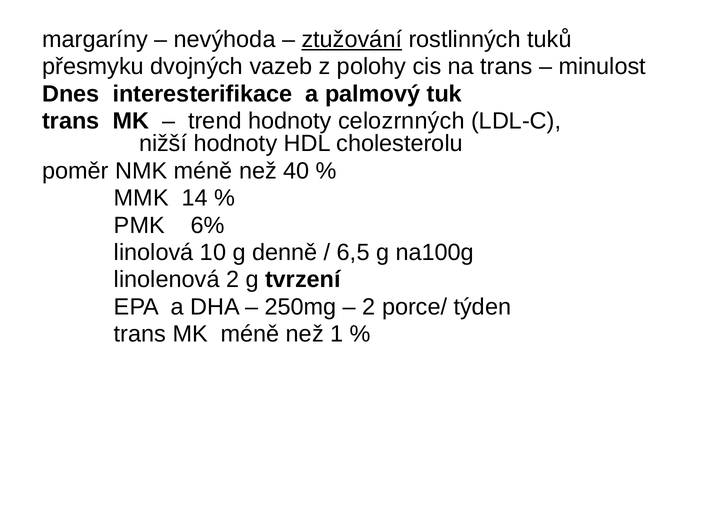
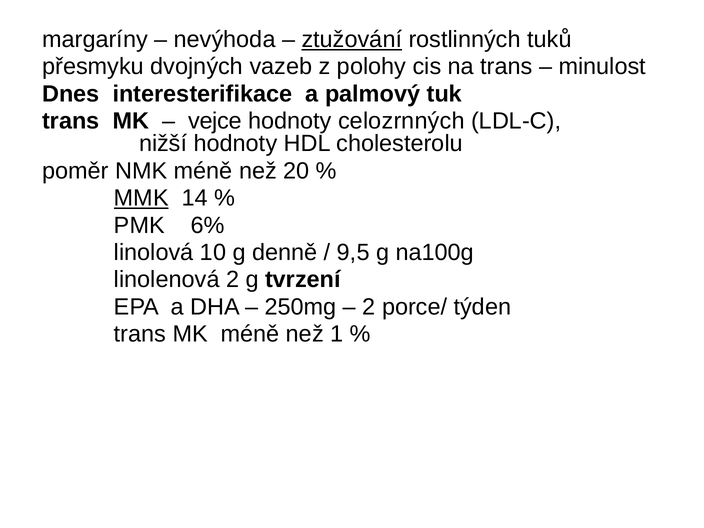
trend: trend -> vejce
40: 40 -> 20
MMK underline: none -> present
6,5: 6,5 -> 9,5
